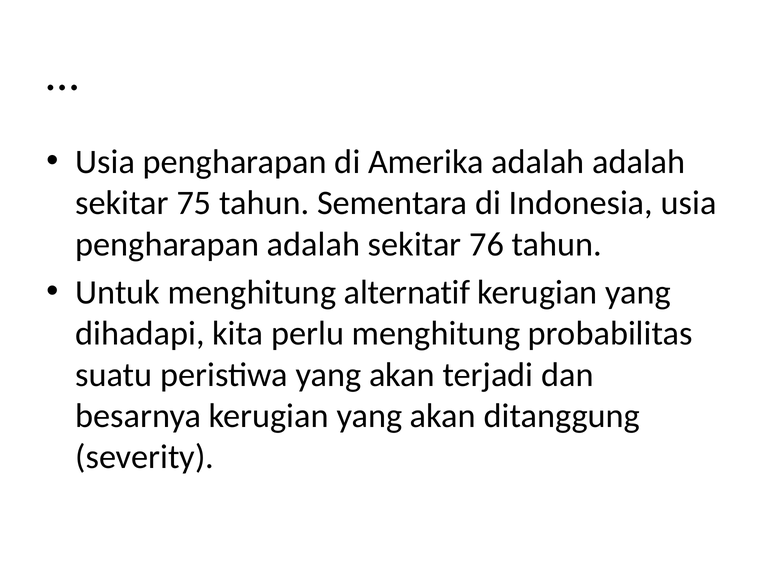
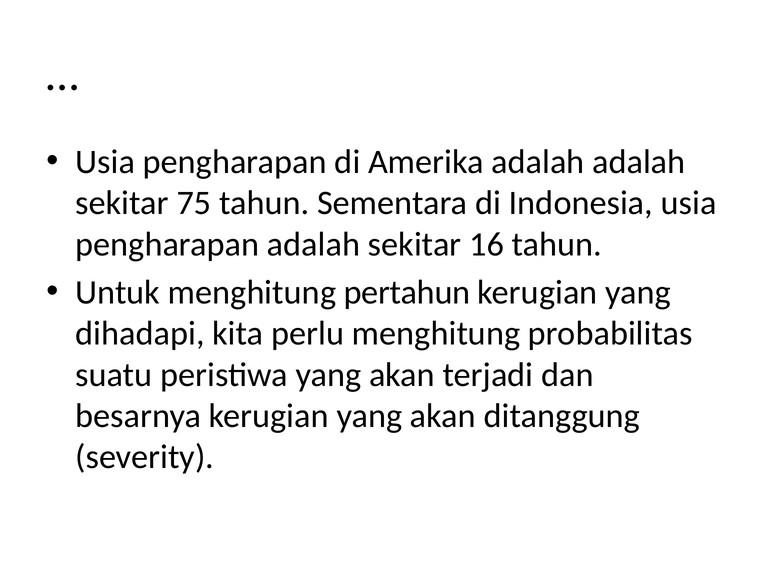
76: 76 -> 16
alternatif: alternatif -> pertahun
